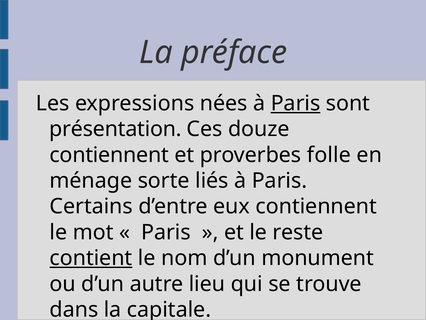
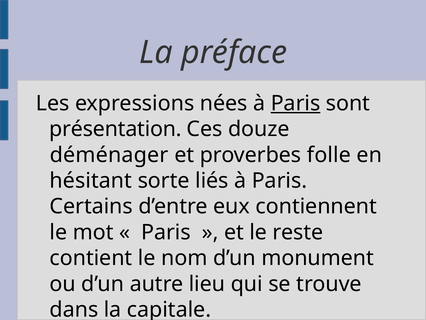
contiennent at (109, 155): contiennent -> déménager
ménage: ménage -> hésitant
contient underline: present -> none
